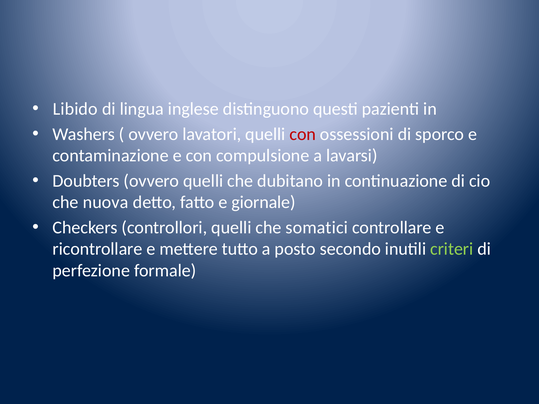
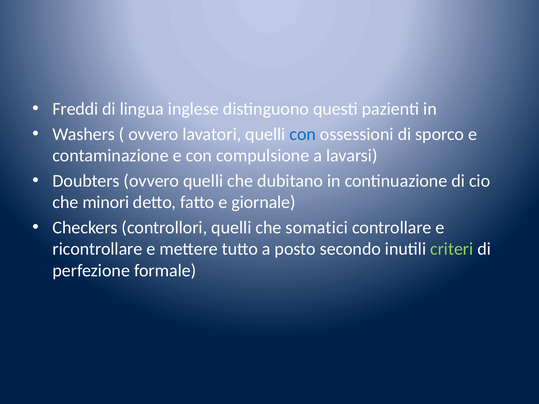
Libido: Libido -> Freddi
con at (303, 134) colour: red -> blue
nuova: nuova -> minori
